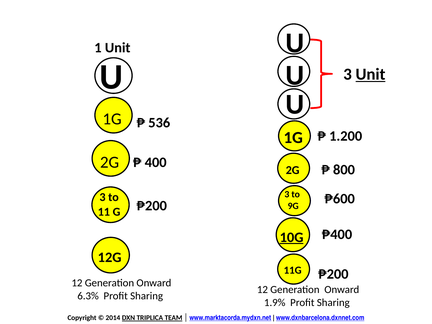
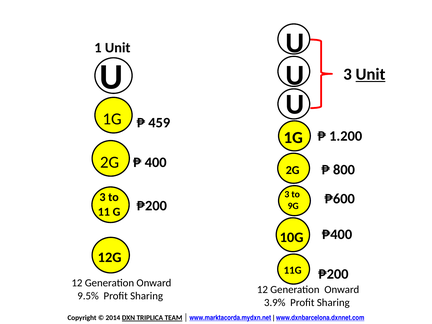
536: 536 -> 459
10G underline: present -> none
6.3%: 6.3% -> 9.5%
1.9%: 1.9% -> 3.9%
